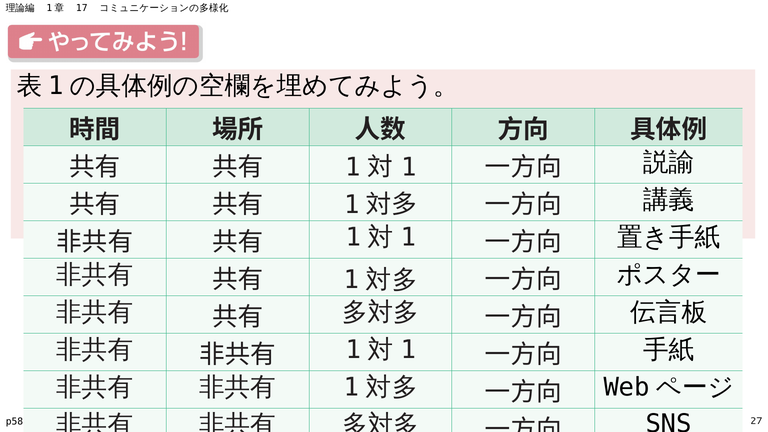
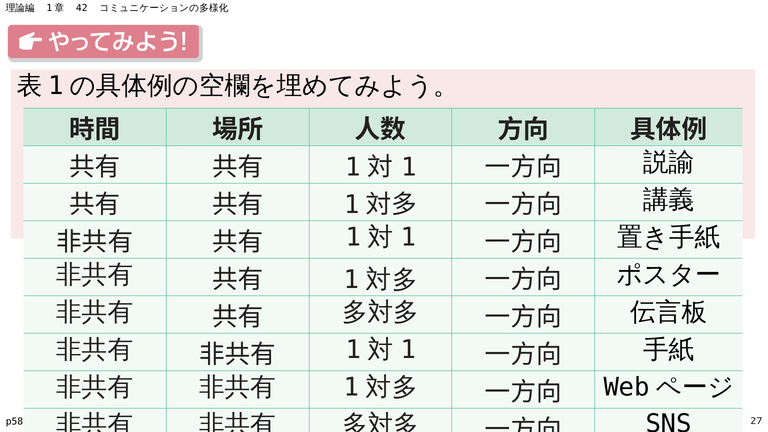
17: 17 -> 42
